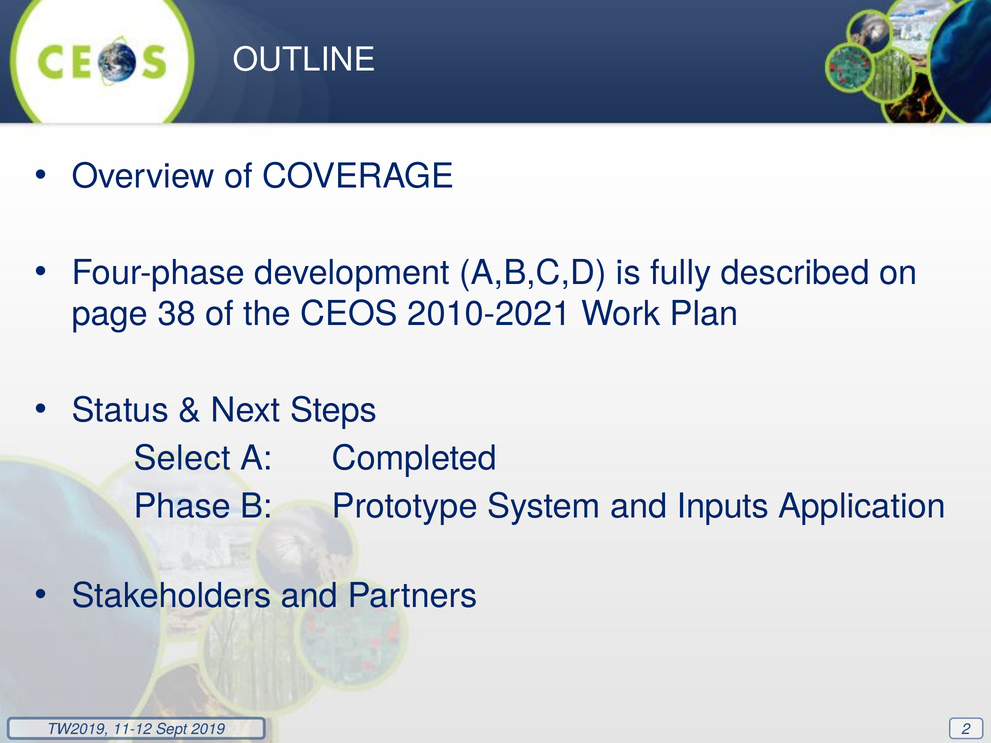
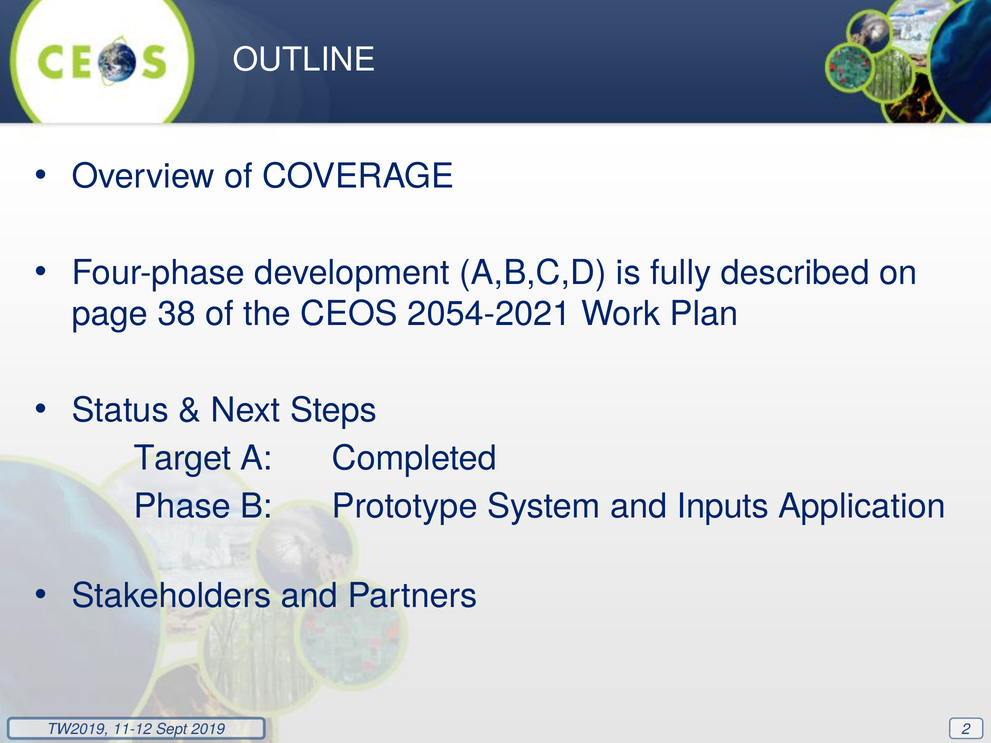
2010-2021: 2010-2021 -> 2054-2021
Select: Select -> Target
